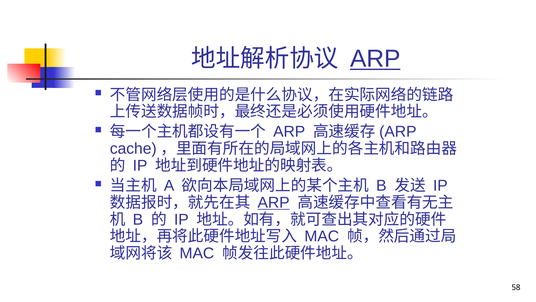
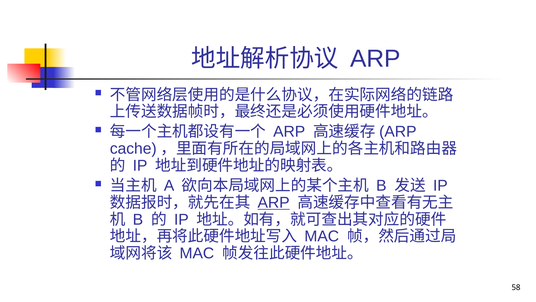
ARP at (375, 59) underline: present -> none
